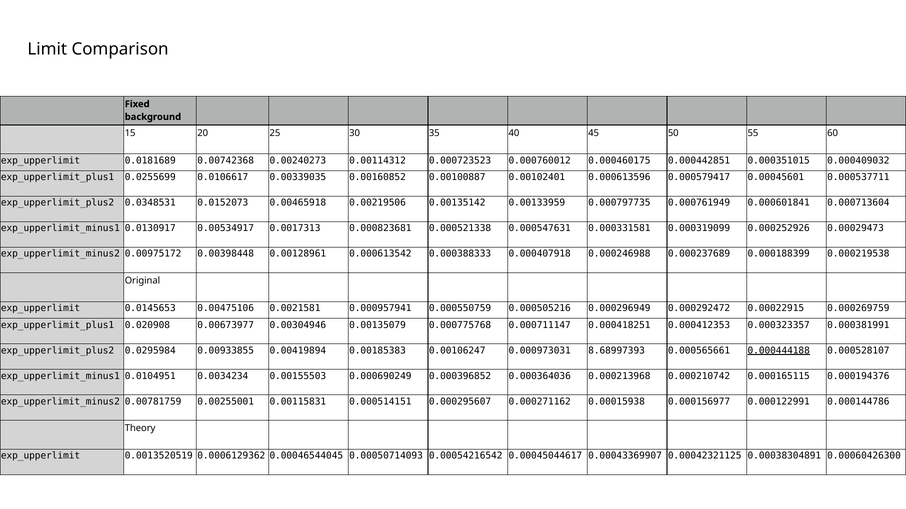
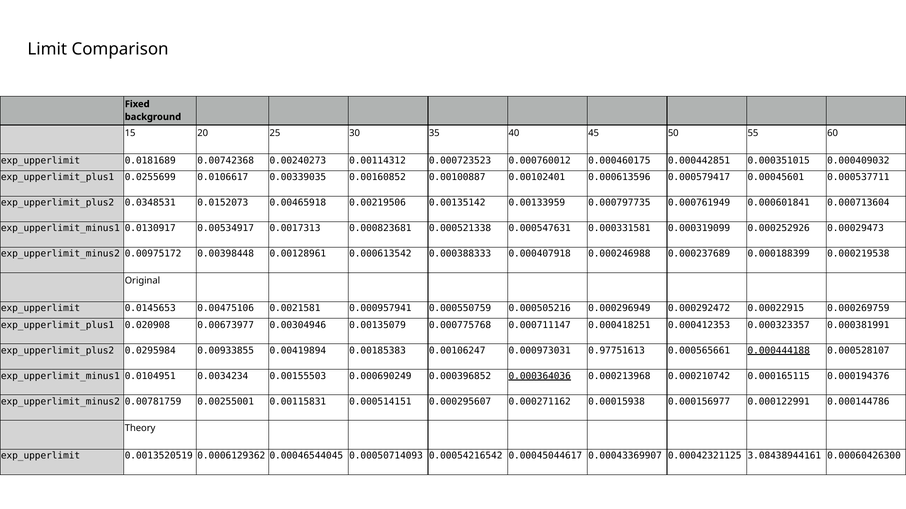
8.68997393: 8.68997393 -> 0.97751613
0.000364036 underline: none -> present
0.00038304891: 0.00038304891 -> 3.08438944161
